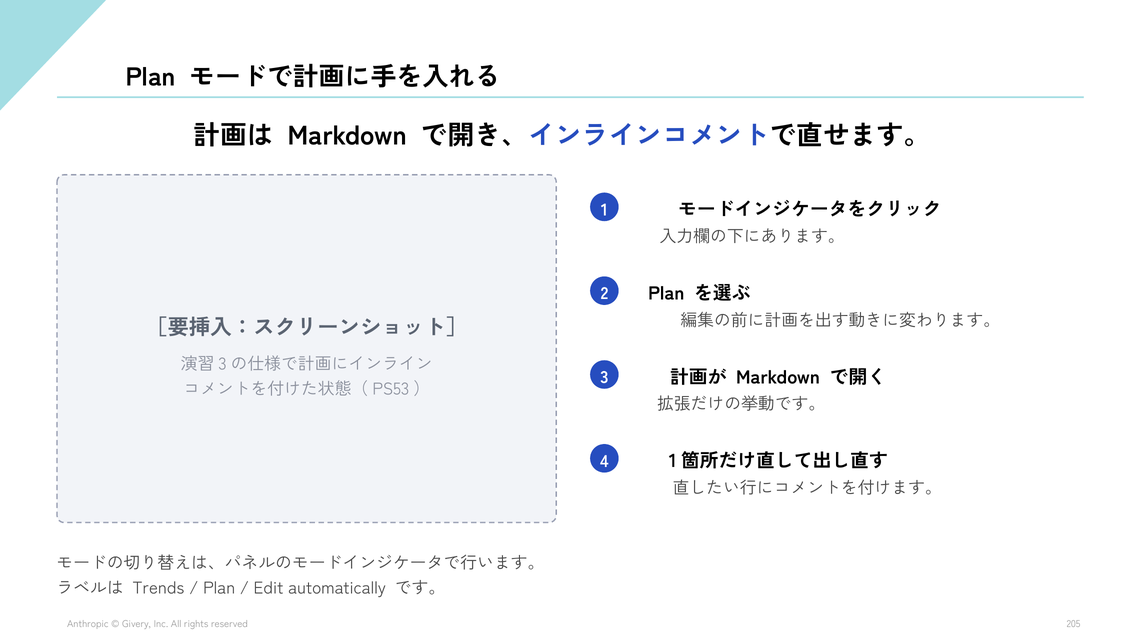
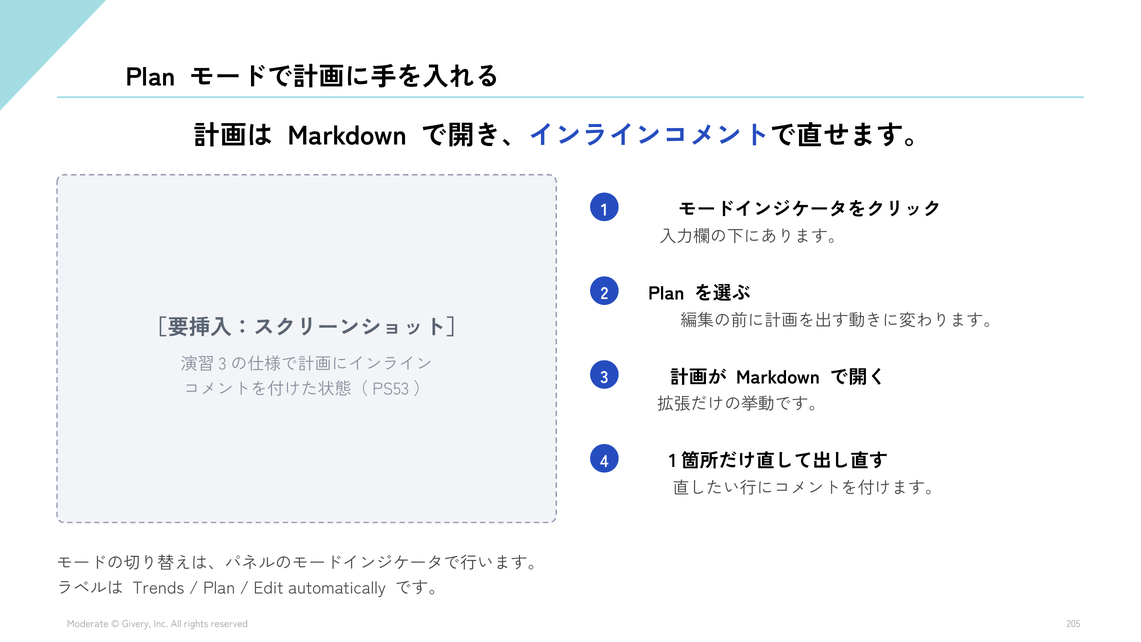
Anthropic: Anthropic -> Moderate
